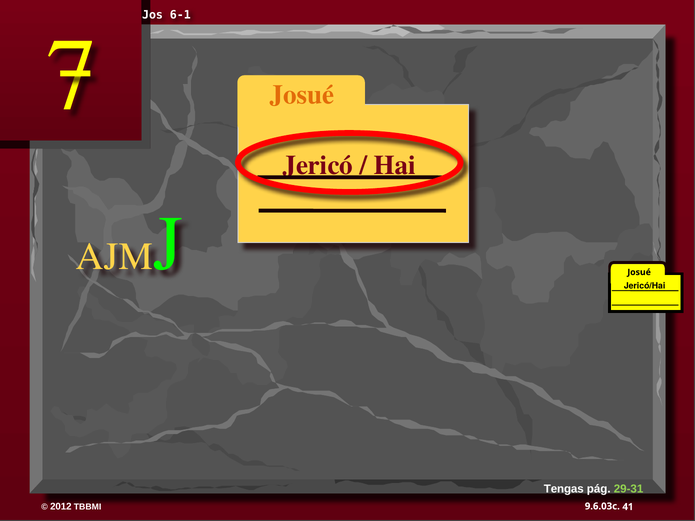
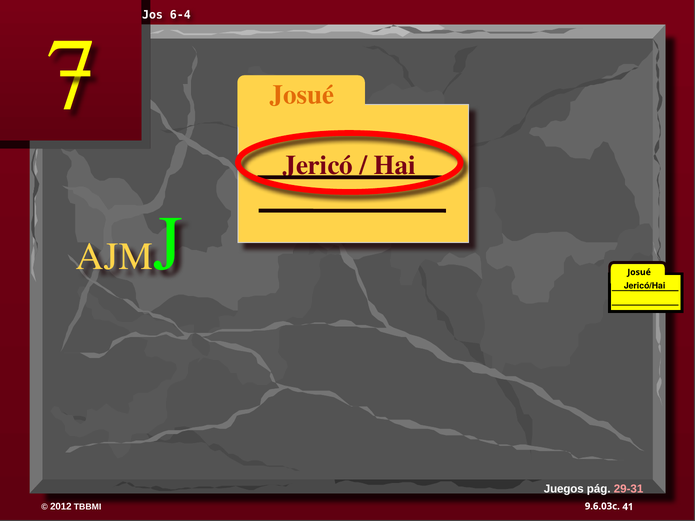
6-1: 6-1 -> 6-4
Tengas: Tengas -> Juegos
29-31 colour: light green -> pink
